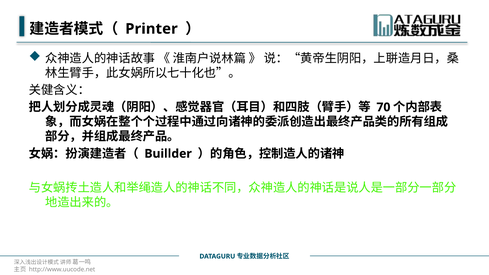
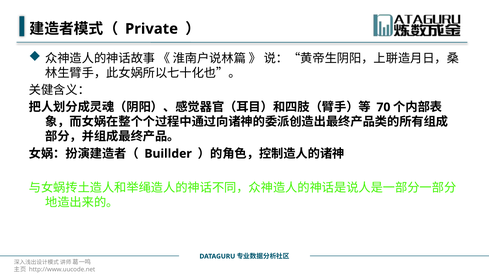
Printer: Printer -> Private
